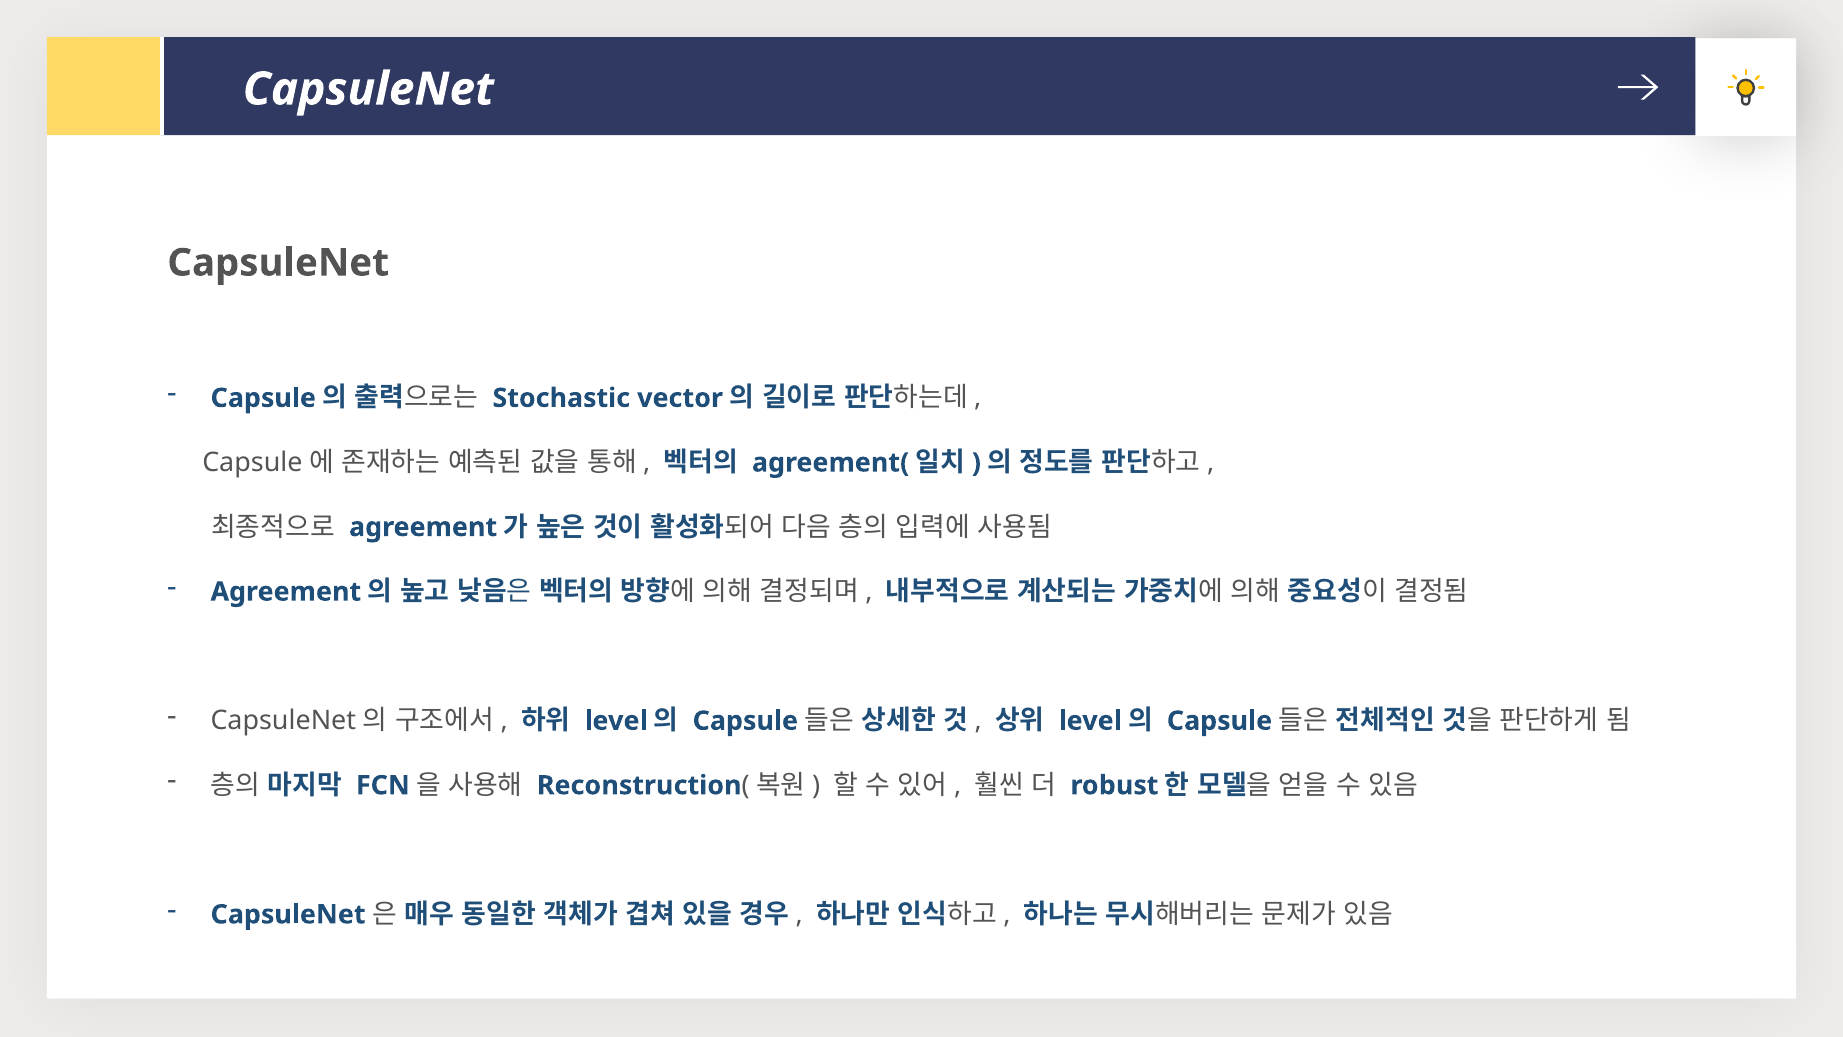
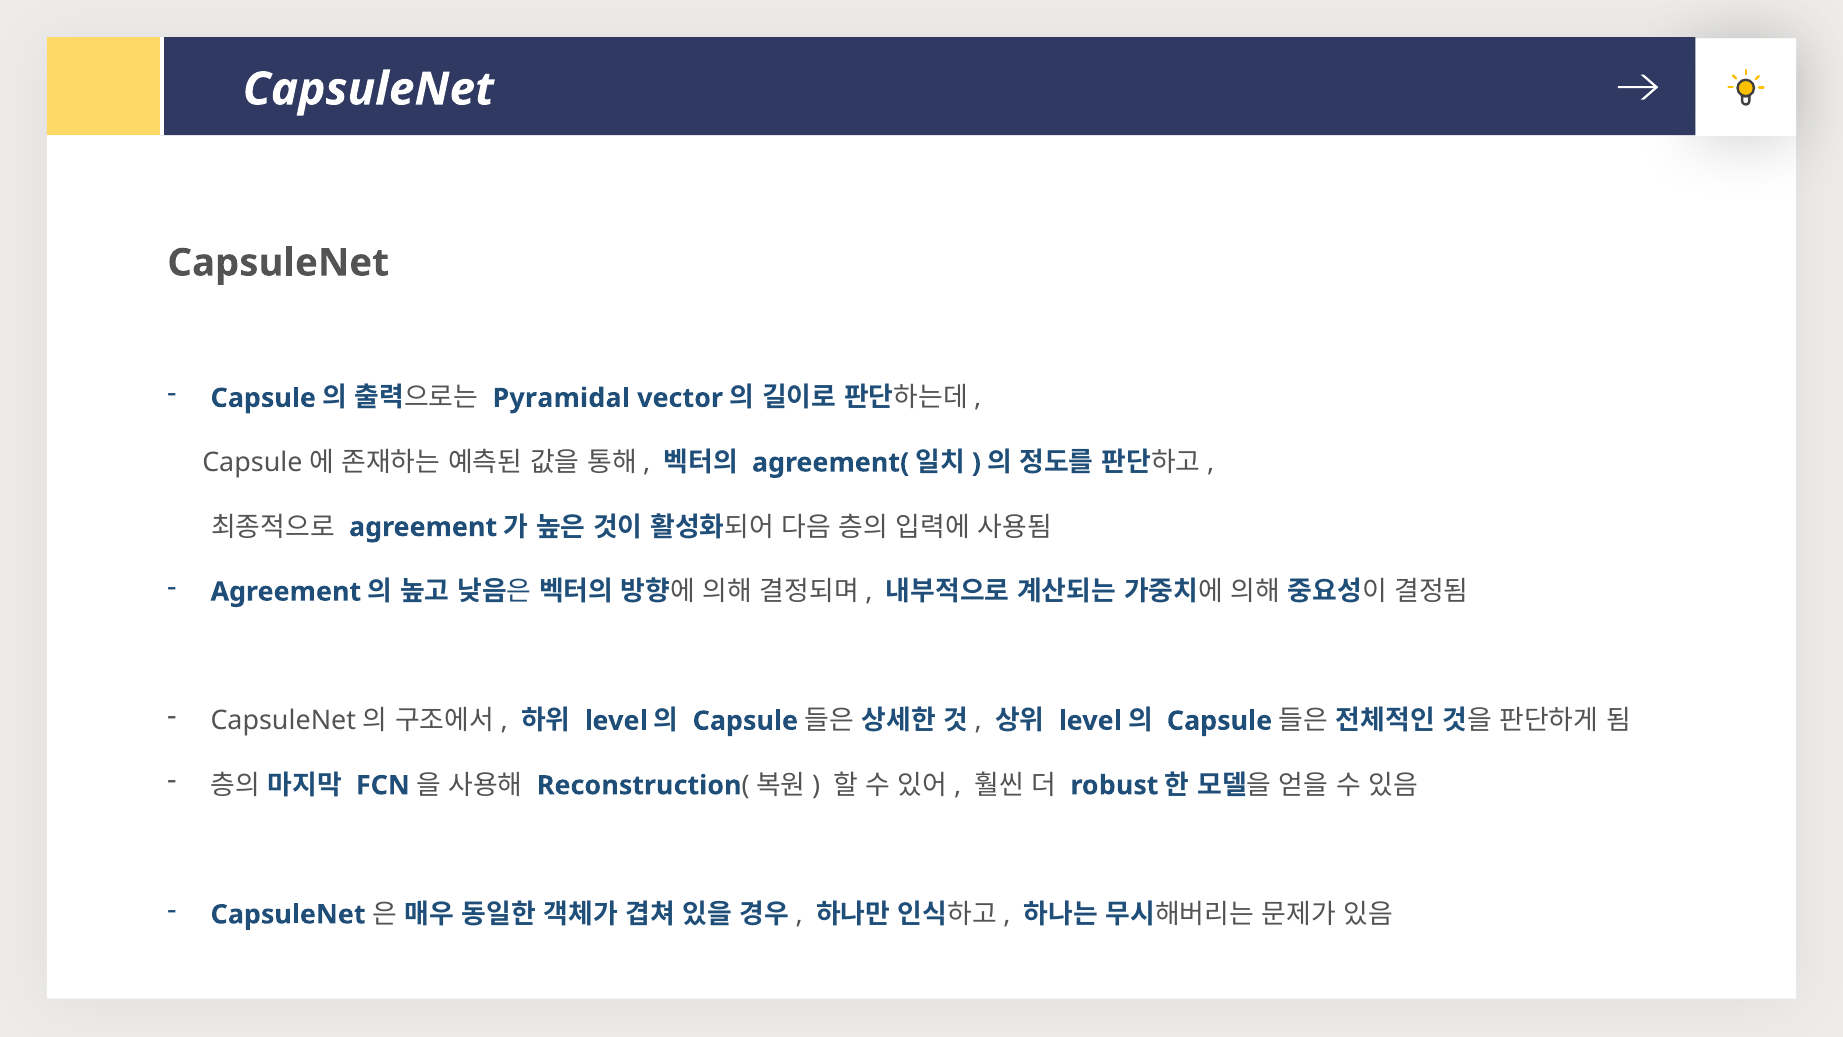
Stochastic: Stochastic -> Pyramidal
